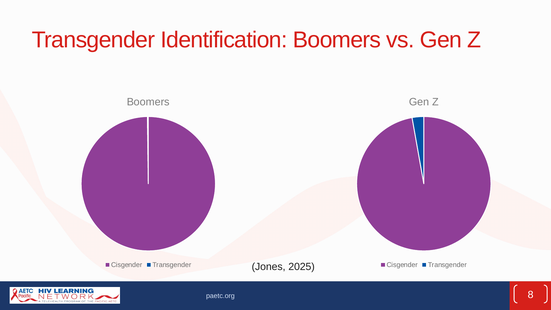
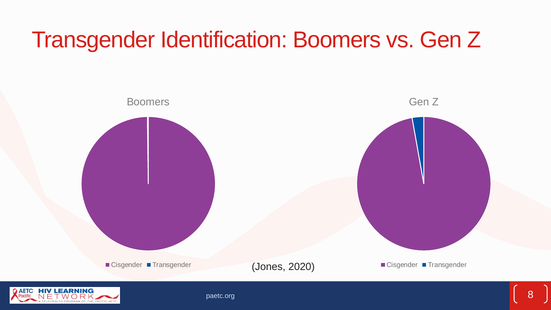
2025: 2025 -> 2020
